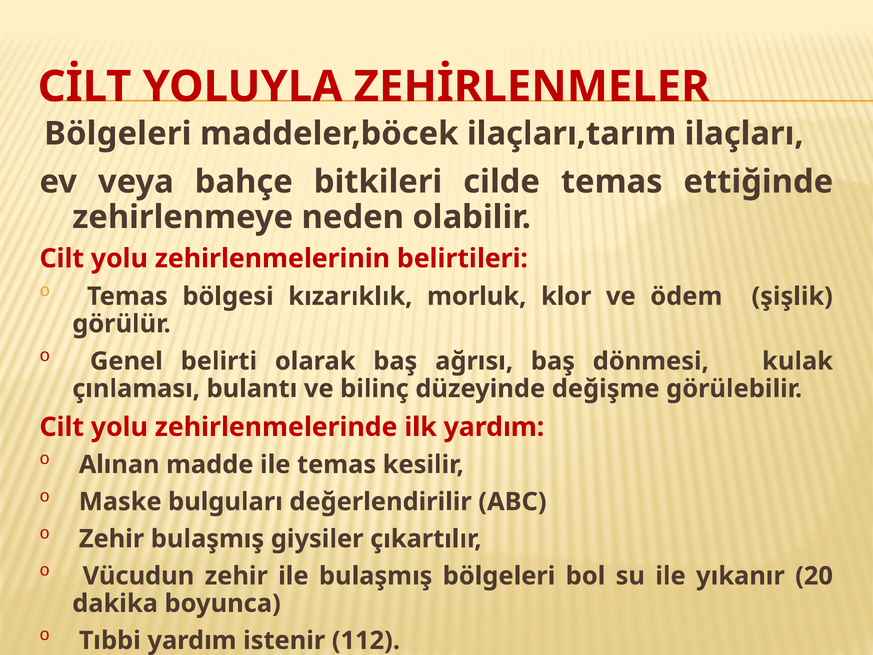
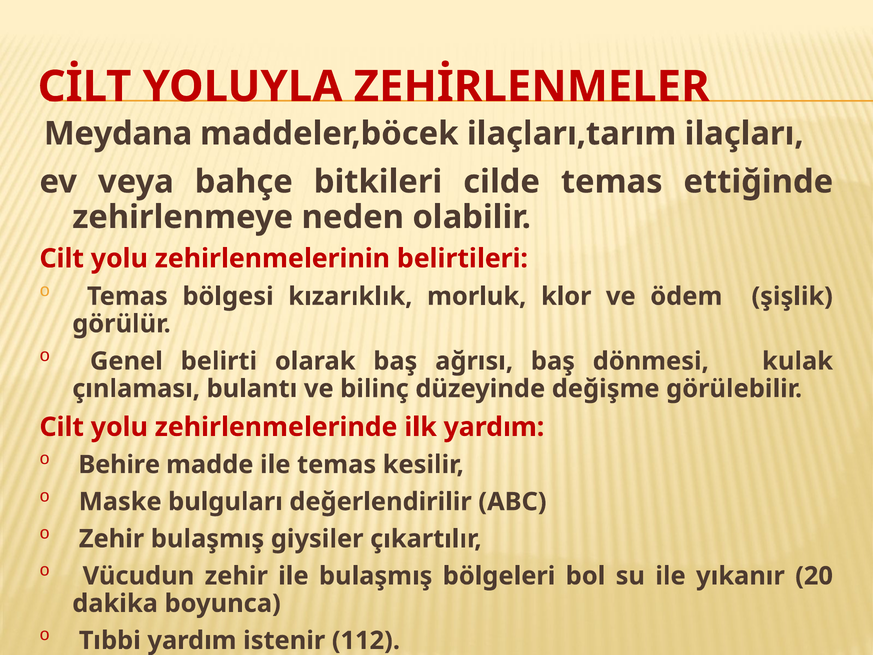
Bölgeleri at (118, 134): Bölgeleri -> Meydana
Alınan: Alınan -> Behire
